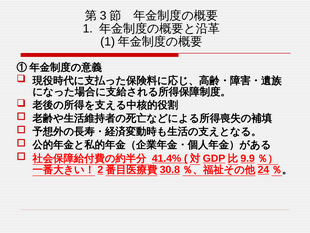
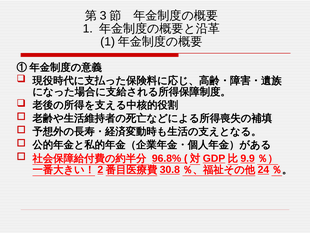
41.4%: 41.4% -> 96.8%
